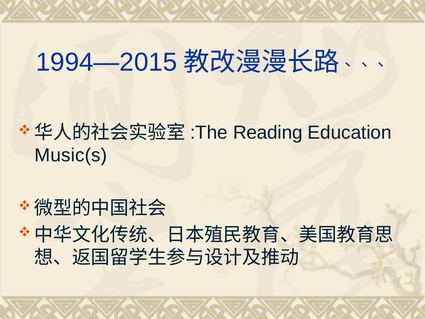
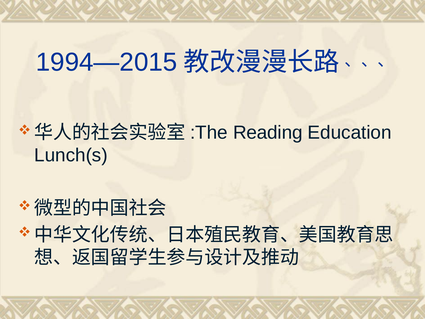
Music(s: Music(s -> Lunch(s
